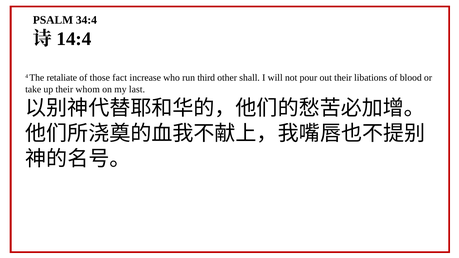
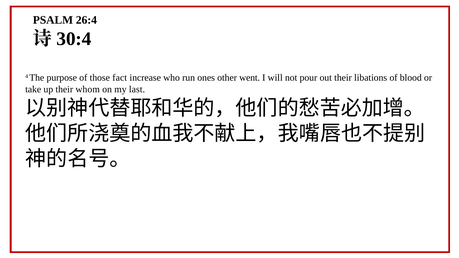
34:4: 34:4 -> 26:4
14:4: 14:4 -> 30:4
retaliate: retaliate -> purpose
third: third -> ones
shall: shall -> went
